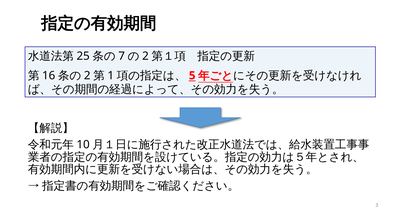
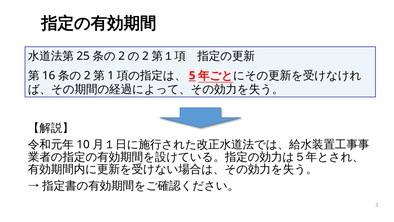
7 at (122, 56): 7 -> 2
